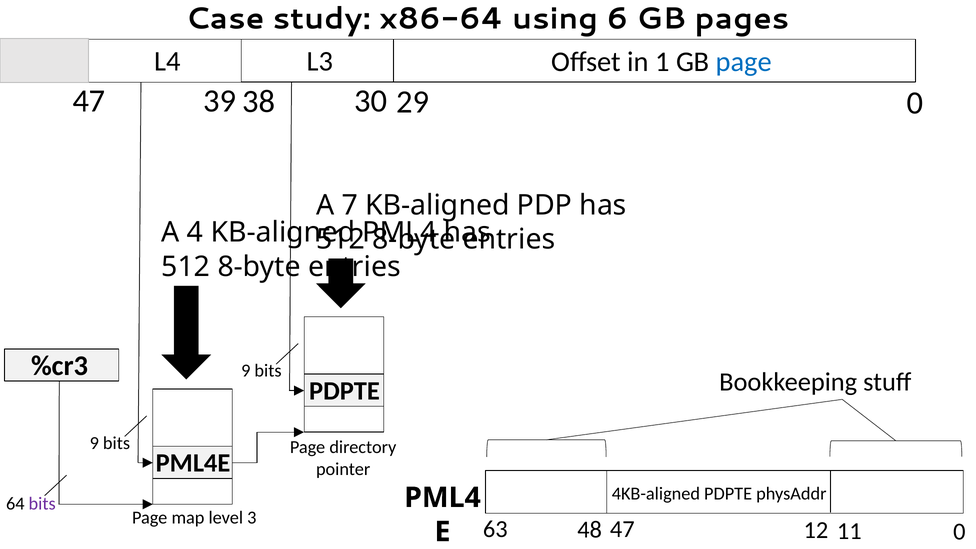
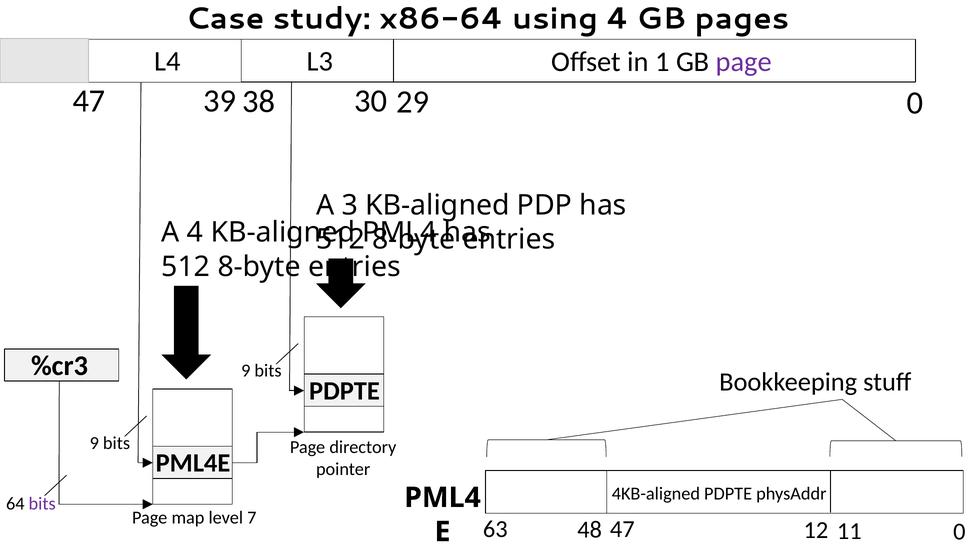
using 6: 6 -> 4
page at (744, 62) colour: blue -> purple
7: 7 -> 3
3: 3 -> 7
